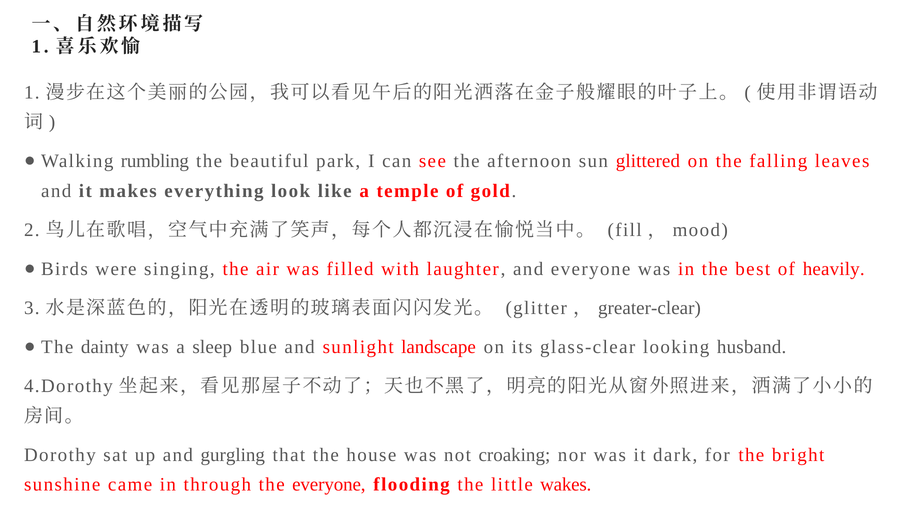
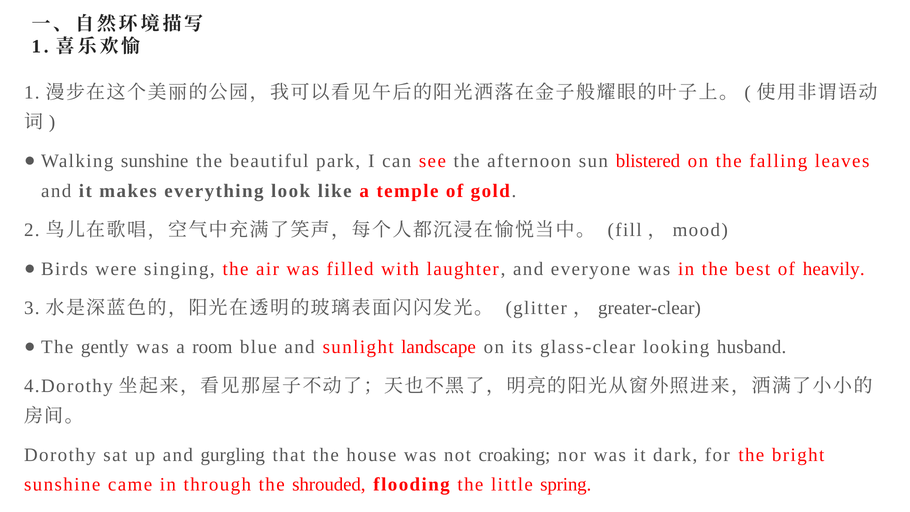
Walking rumbling: rumbling -> sunshine
glittered: glittered -> blistered
dainty: dainty -> gently
sleep: sleep -> room
the everyone: everyone -> shrouded
wakes: wakes -> spring
